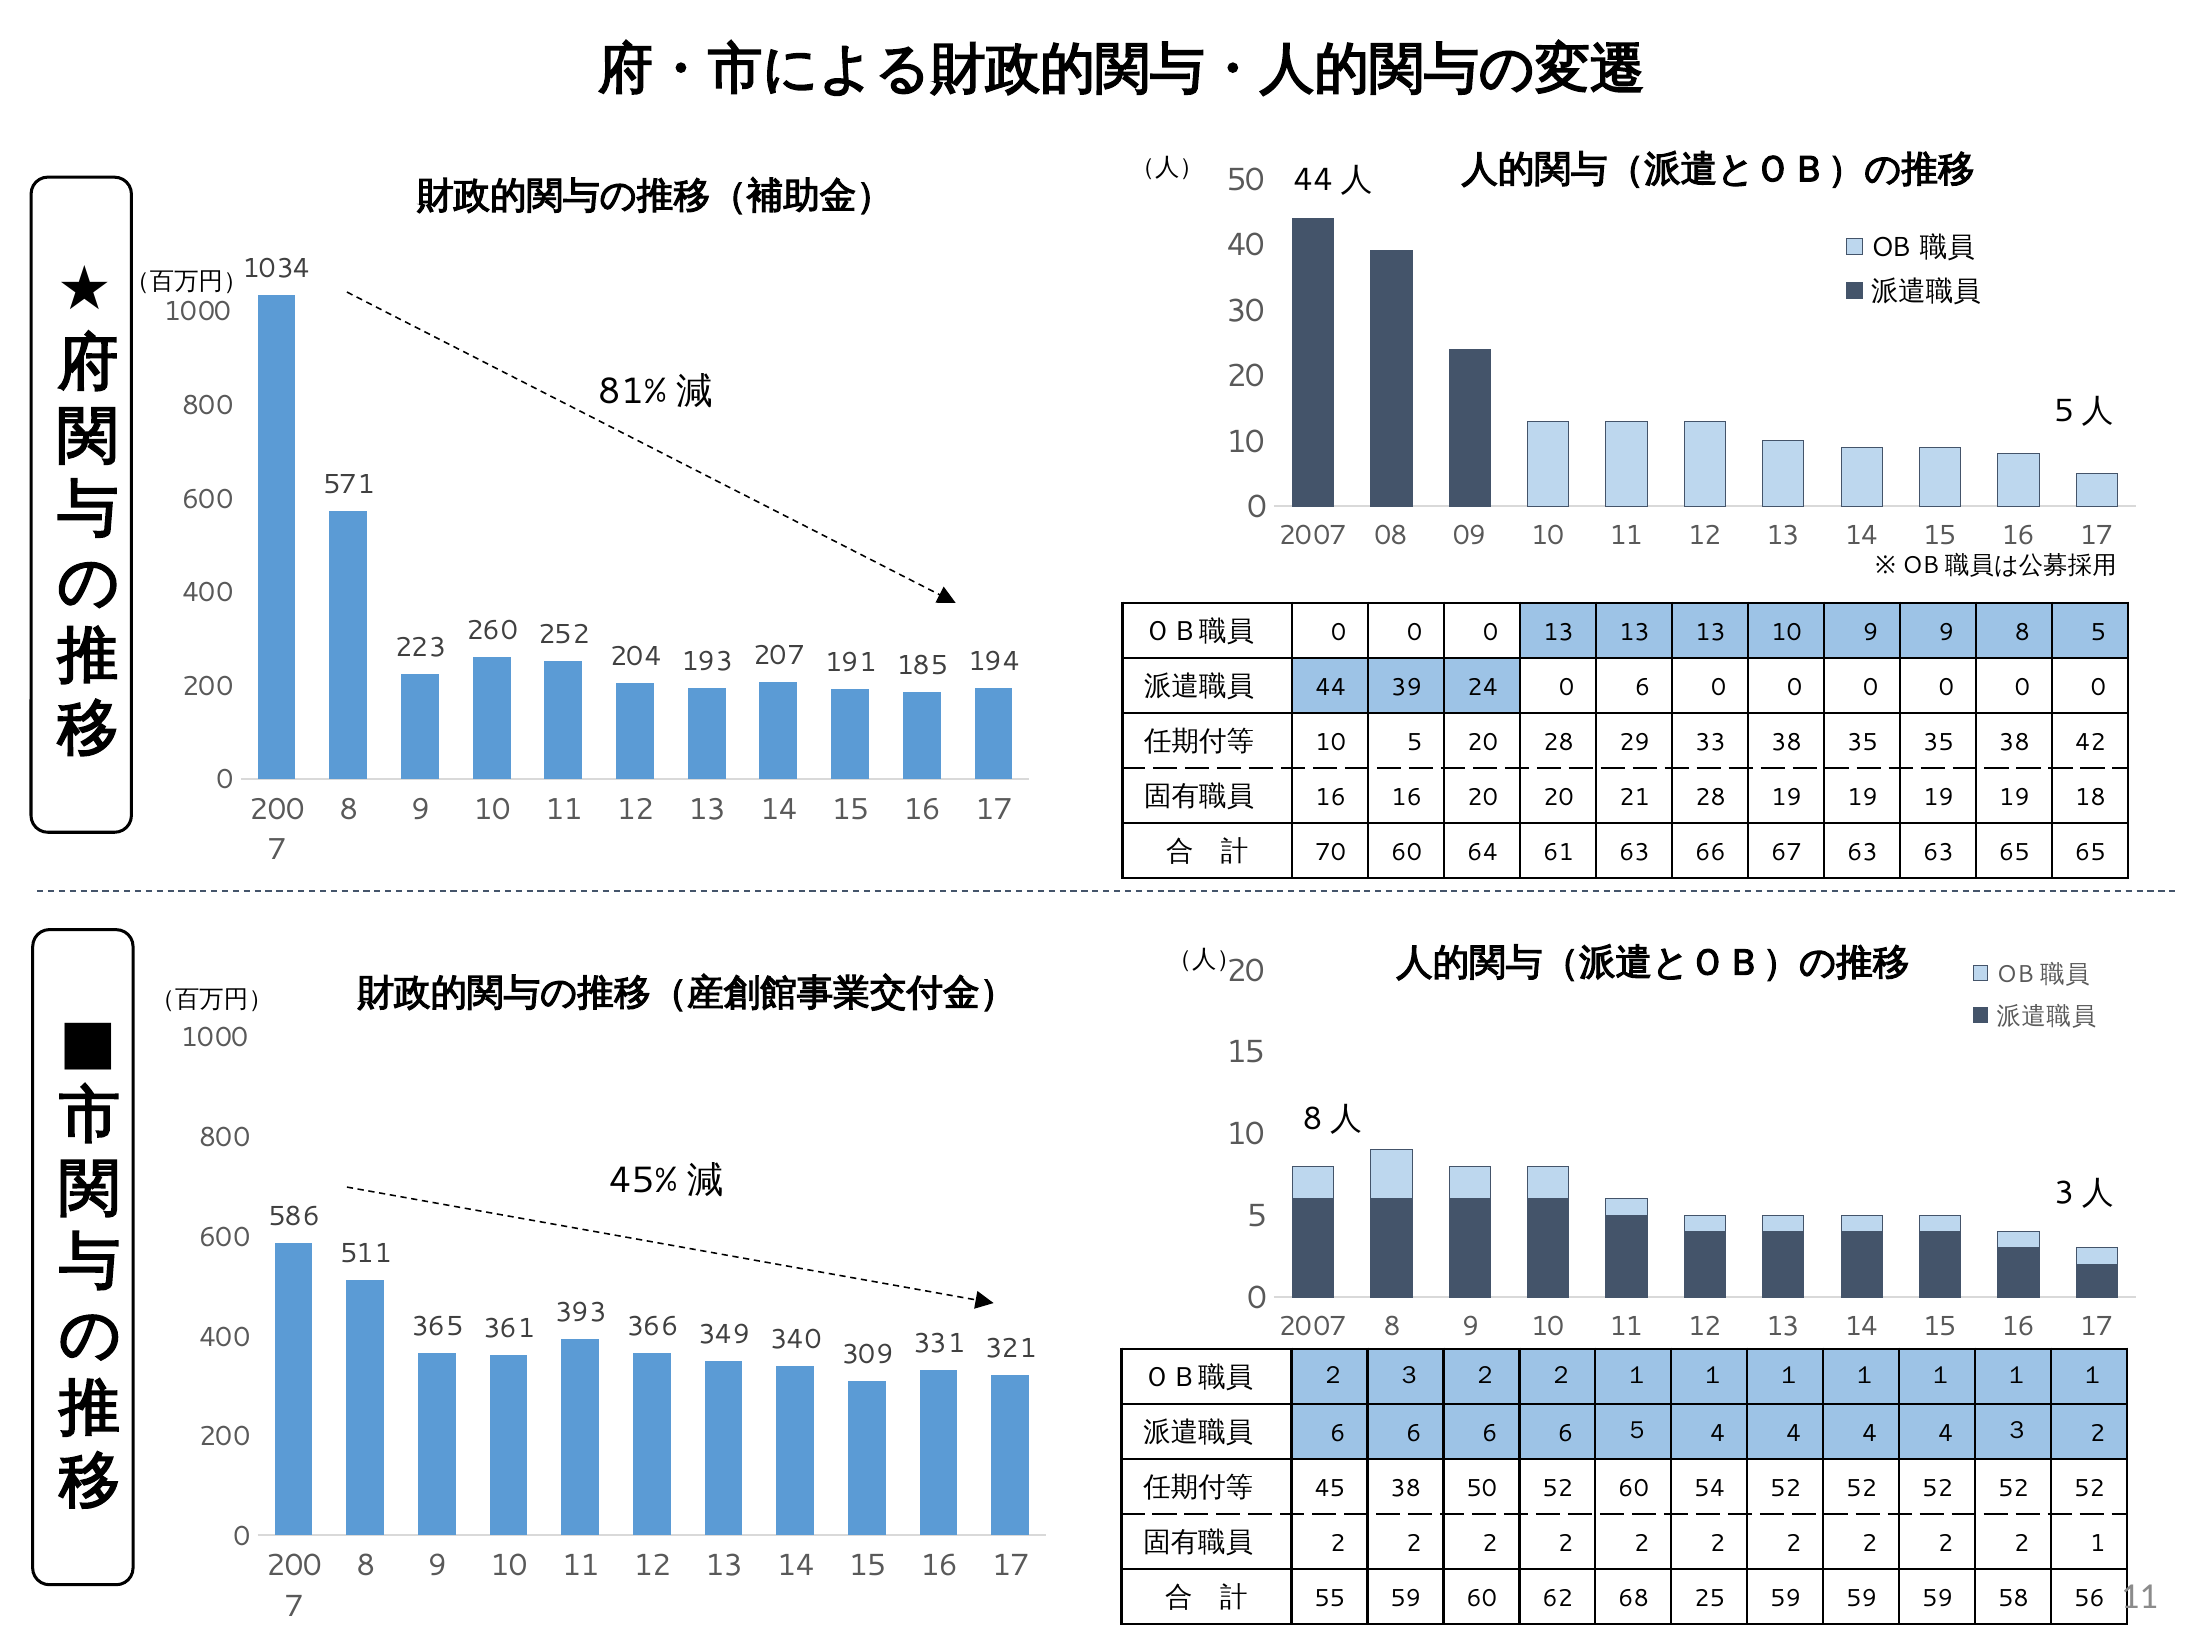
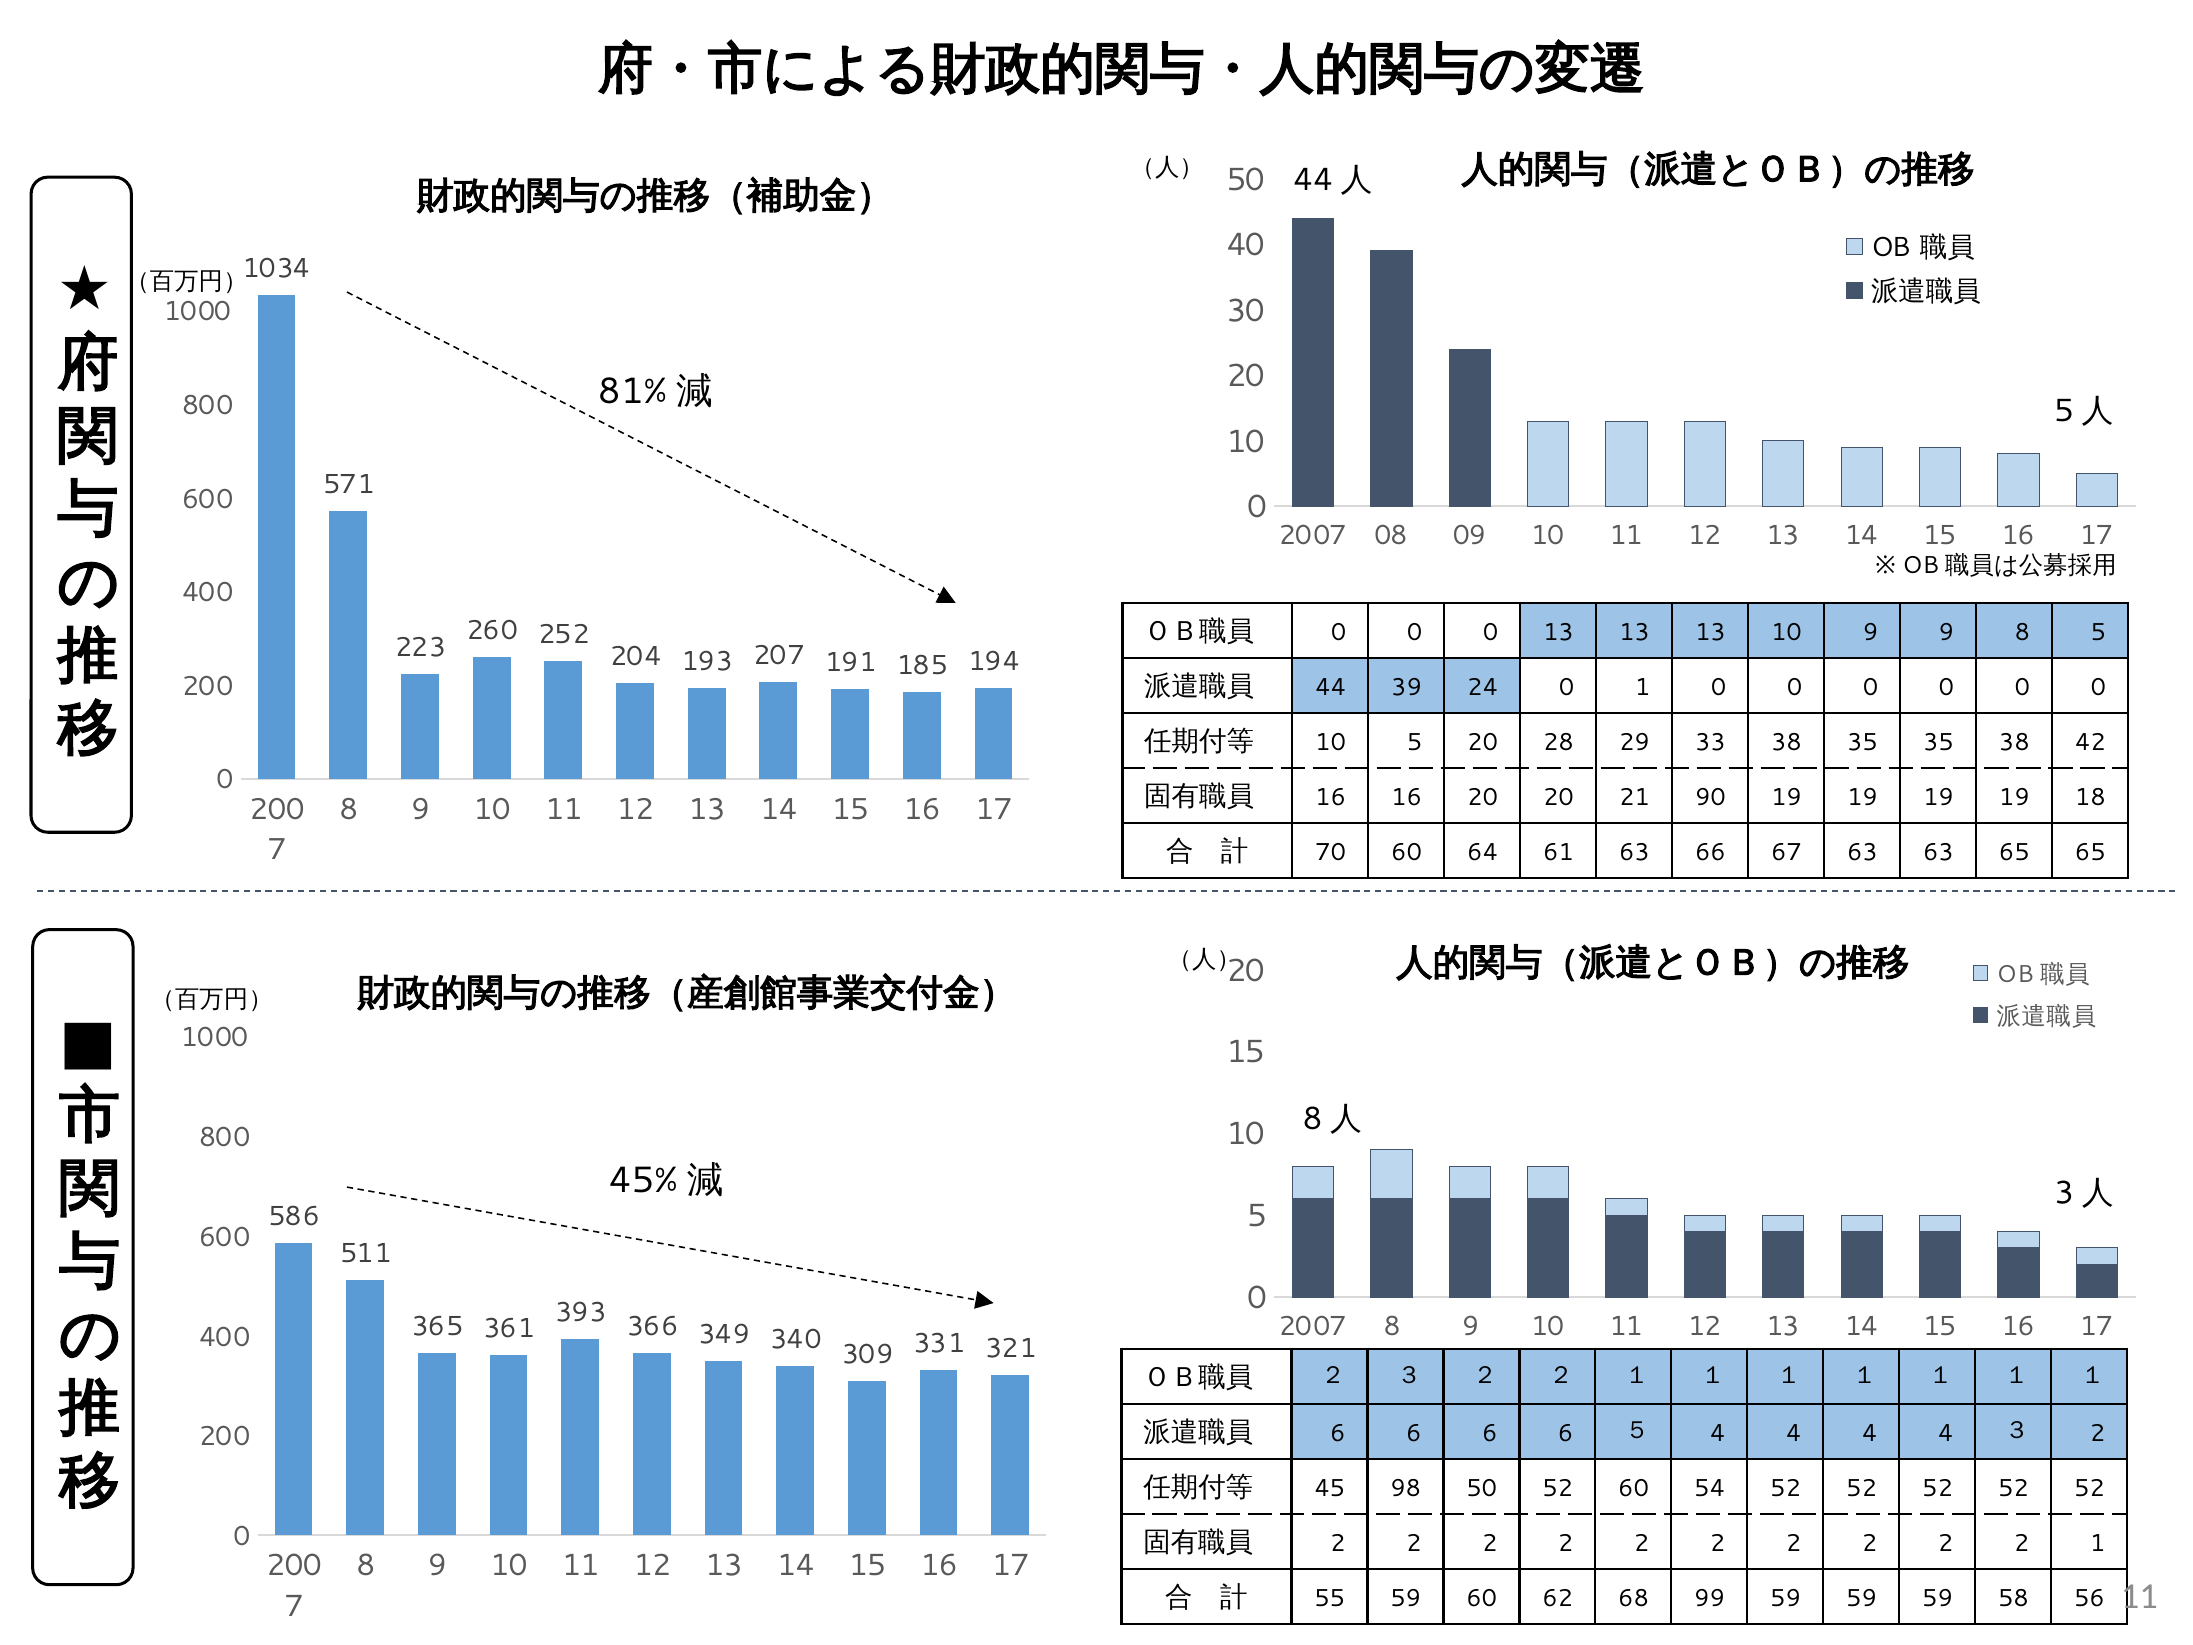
0 6: 6 -> 1
21 28: 28 -> 90
45 38: 38 -> 98
25: 25 -> 99
